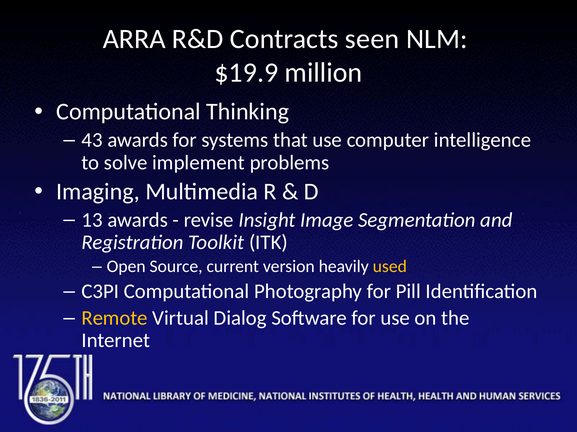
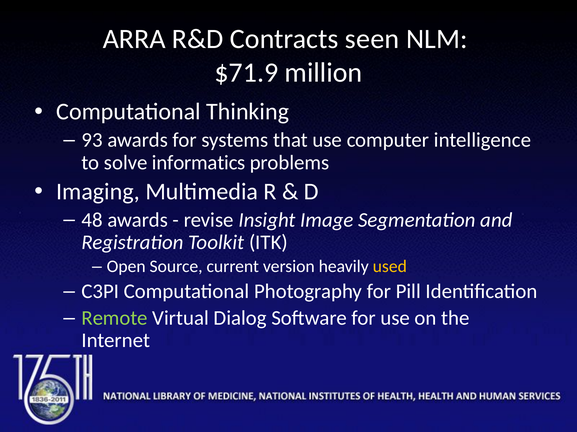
$19.9: $19.9 -> $71.9
43: 43 -> 93
implement: implement -> informatics
13: 13 -> 48
Remote colour: yellow -> light green
